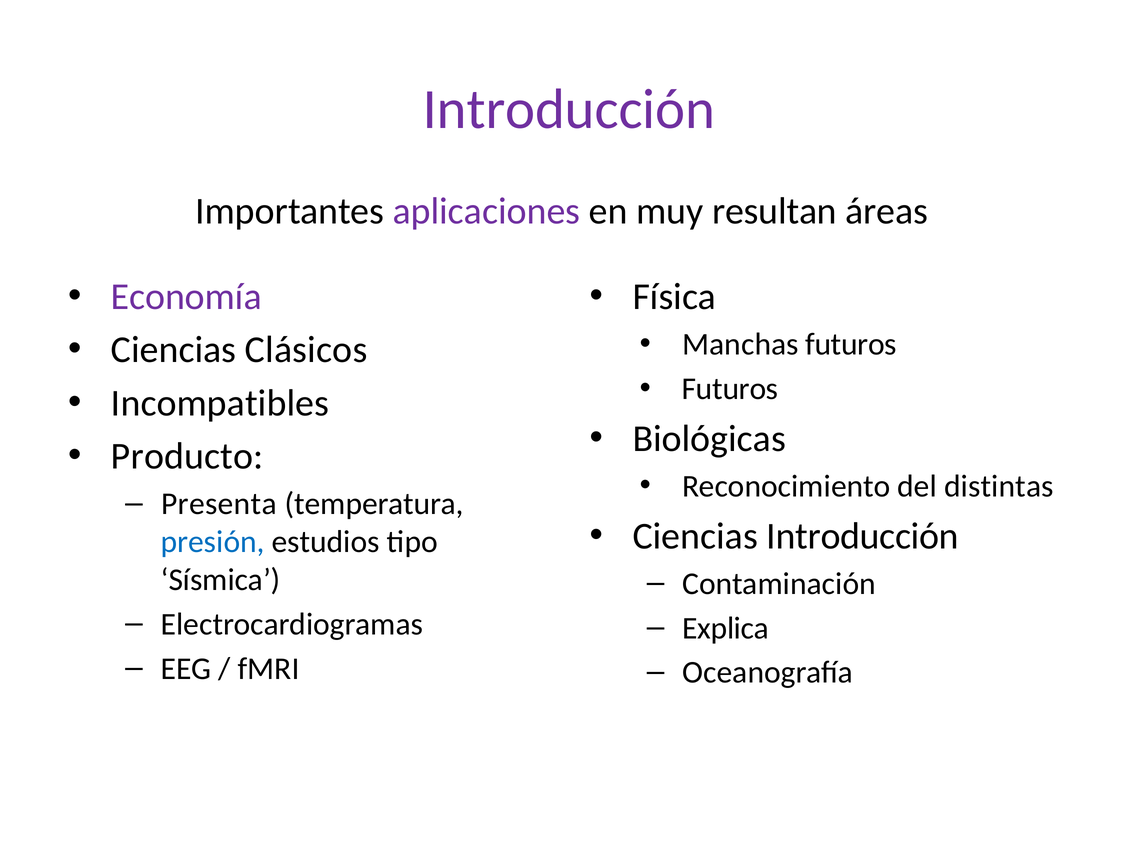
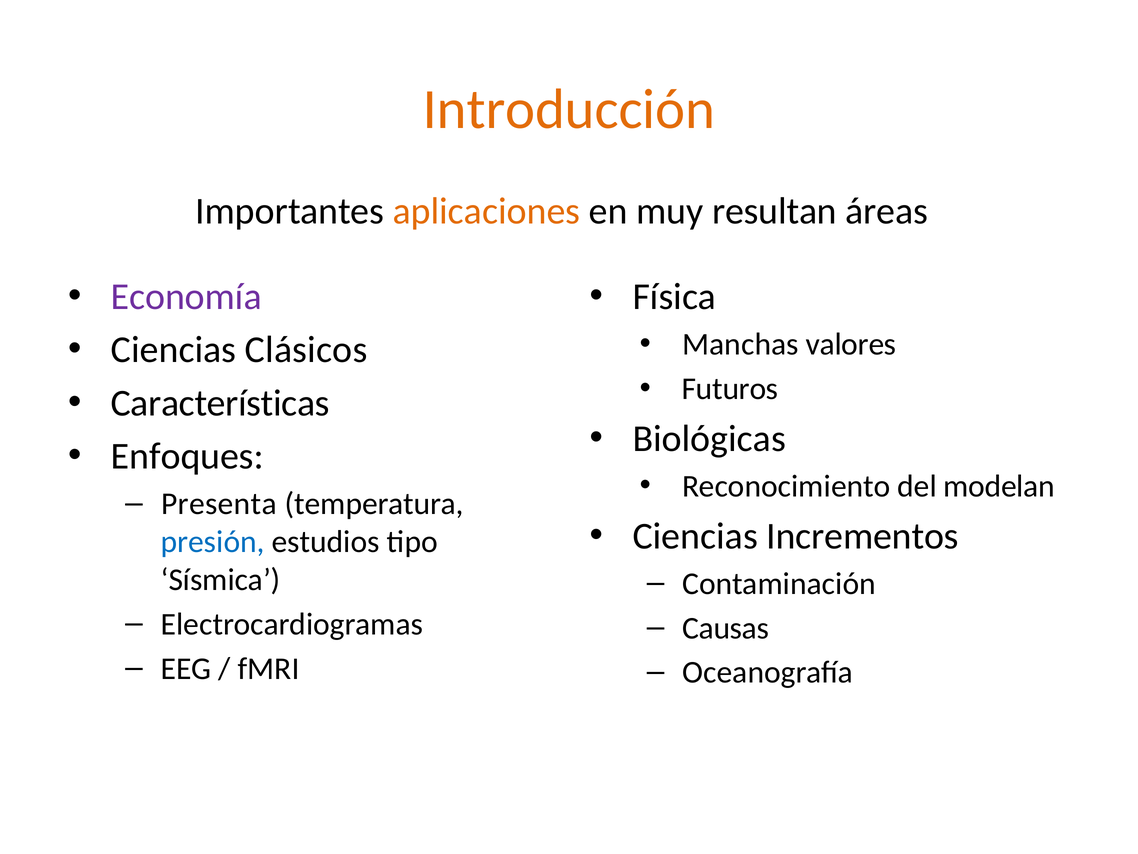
Introducción at (569, 109) colour: purple -> orange
aplicaciones colour: purple -> orange
Manchas futuros: futuros -> valores
Incompatibles: Incompatibles -> Características
Producto: Producto -> Enfoques
distintas: distintas -> modelan
Ciencias Introducción: Introducción -> Incrementos
Explica: Explica -> Causas
